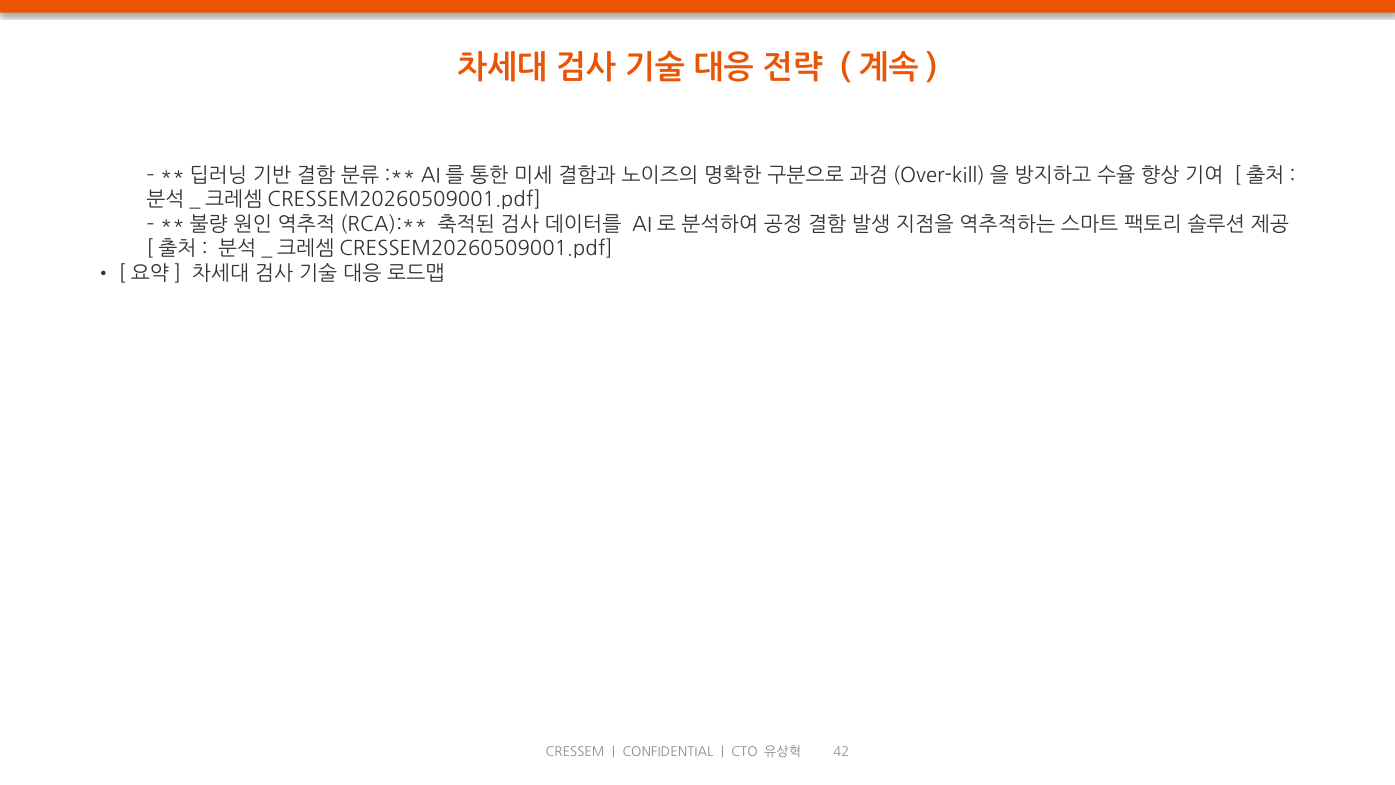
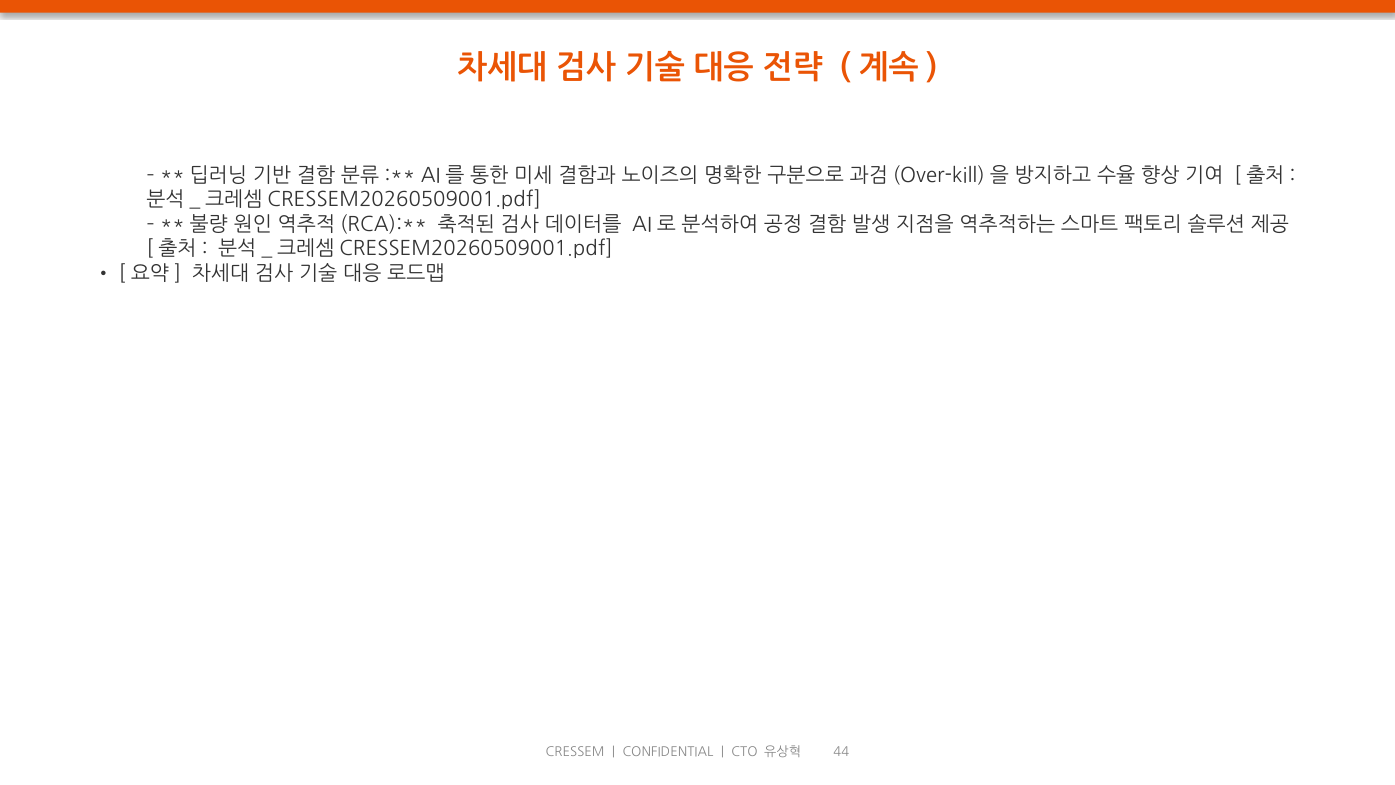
42: 42 -> 44
